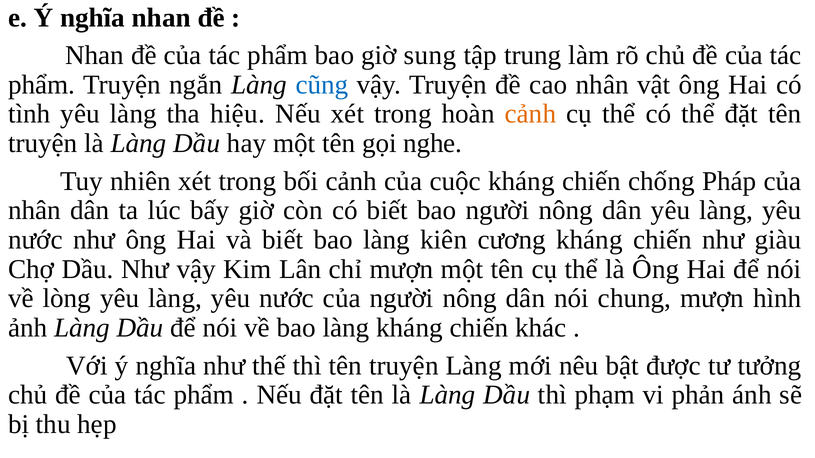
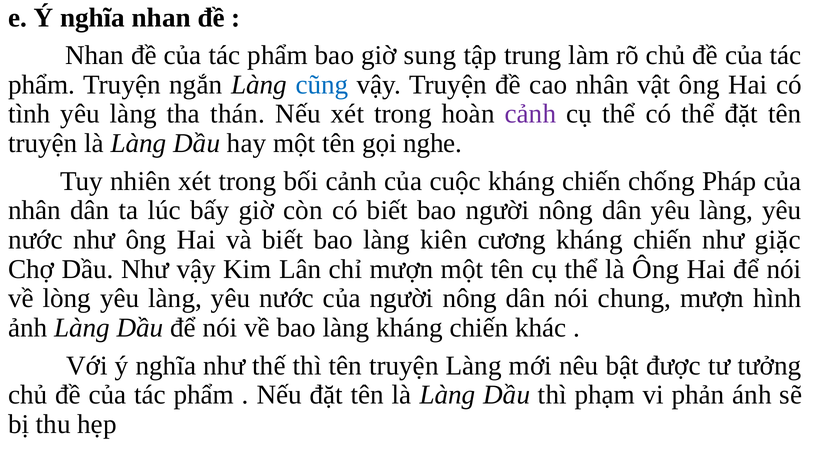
hiệu: hiệu -> thán
cảnh at (530, 114) colour: orange -> purple
giàu: giàu -> giặc
